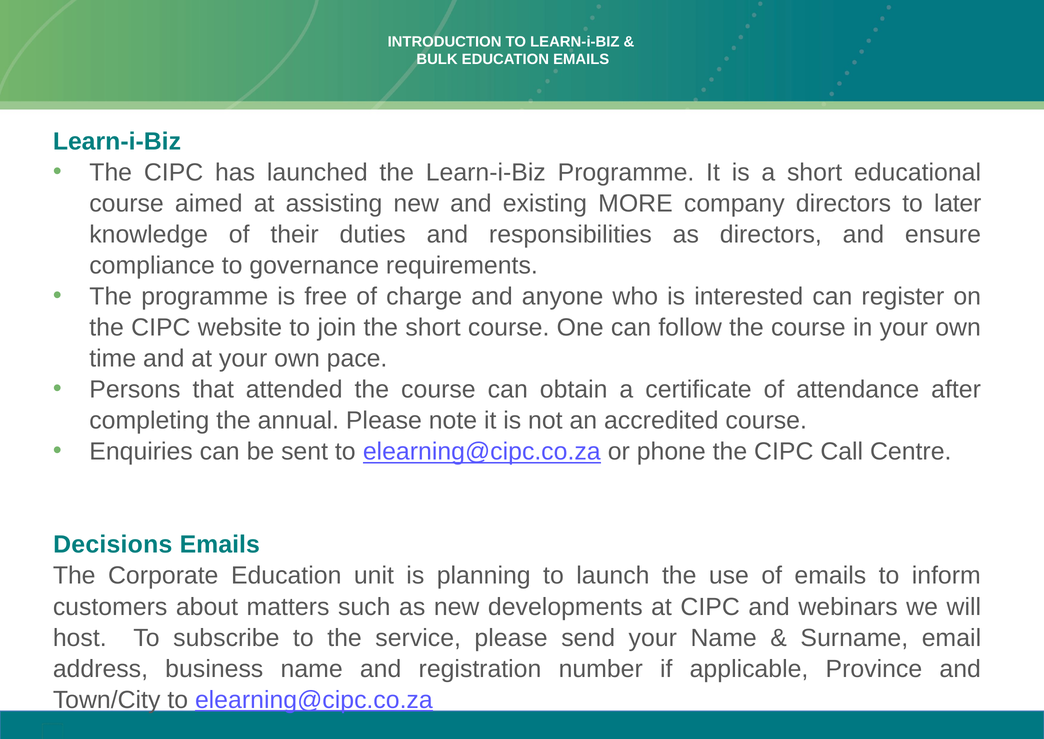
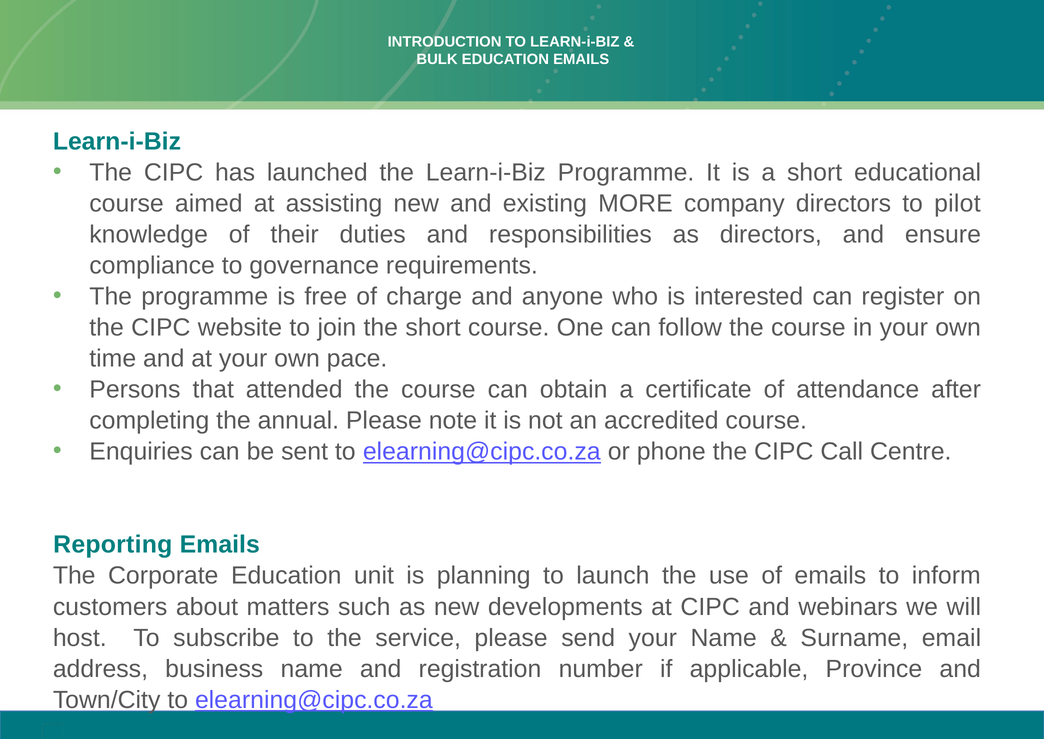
later: later -> pilot
Decisions: Decisions -> Reporting
